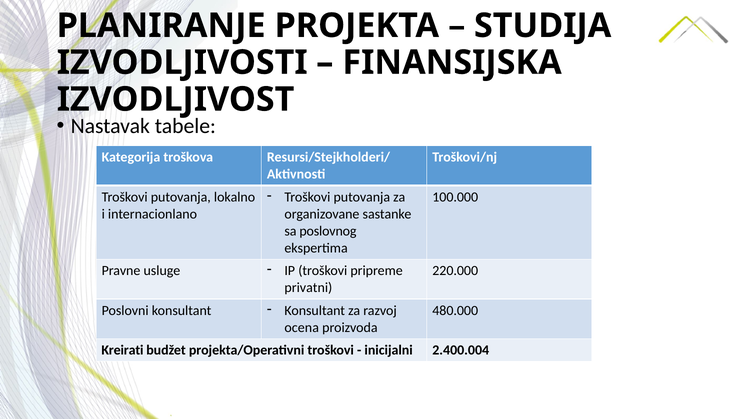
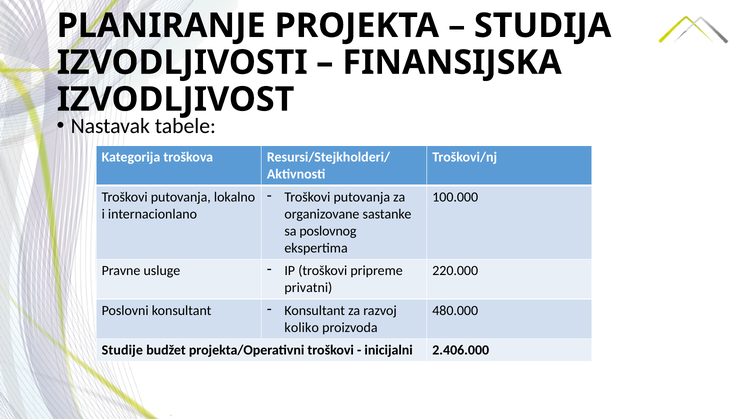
ocena: ocena -> koliko
Kreirati: Kreirati -> Studije
2.400.004: 2.400.004 -> 2.406.000
